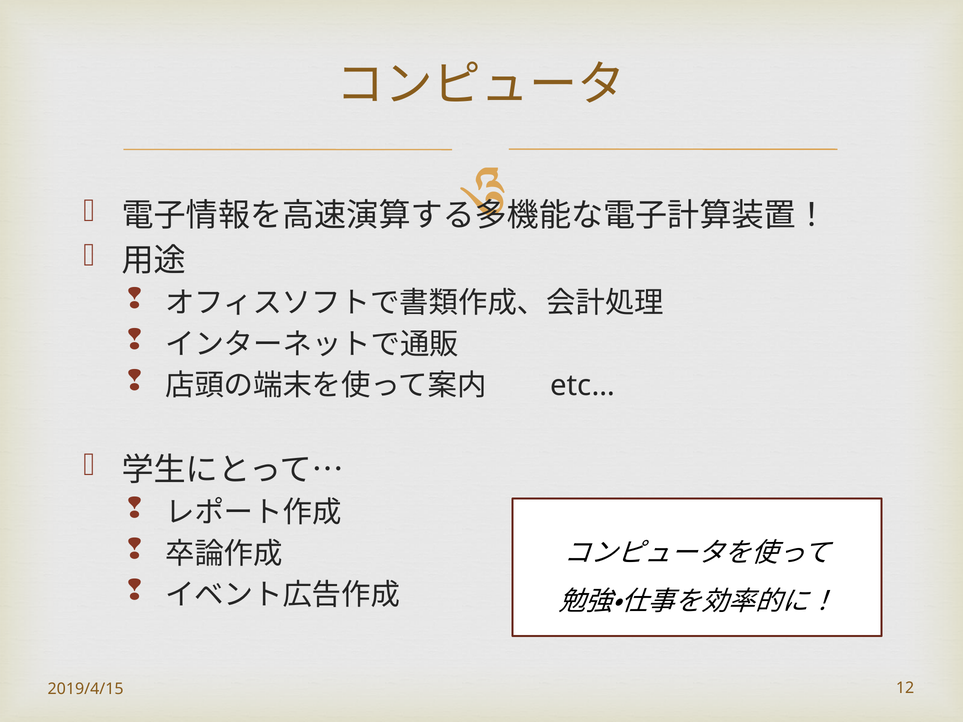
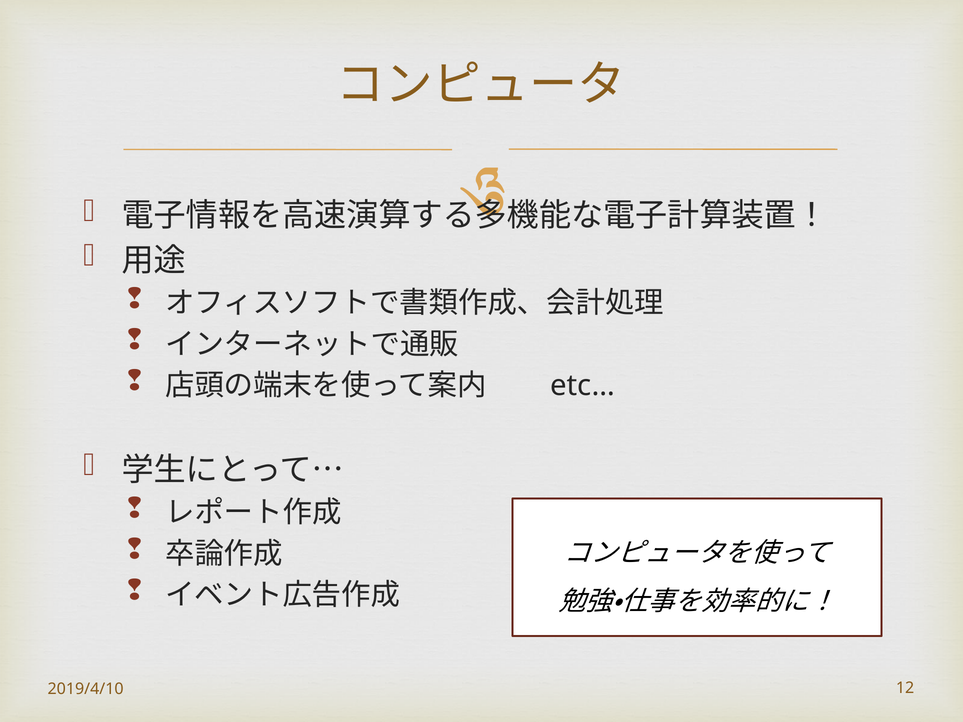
2019/4/15: 2019/4/15 -> 2019/4/10
